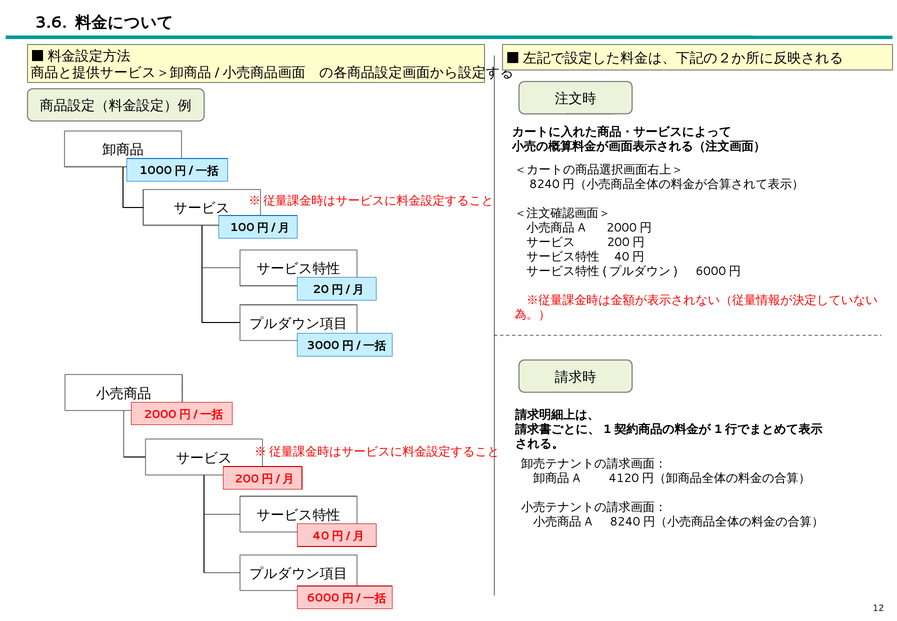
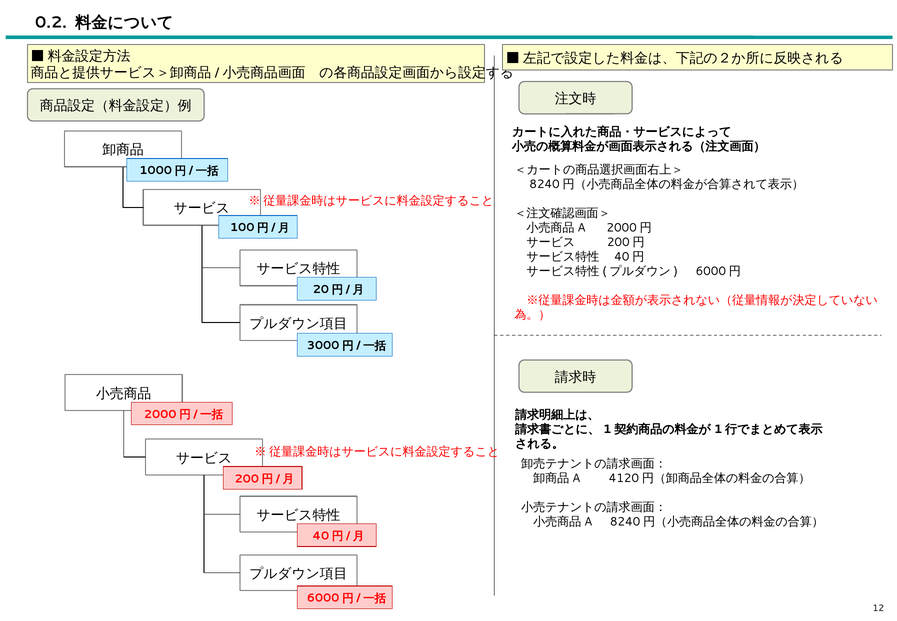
3.6: 3.6 -> 0.2
